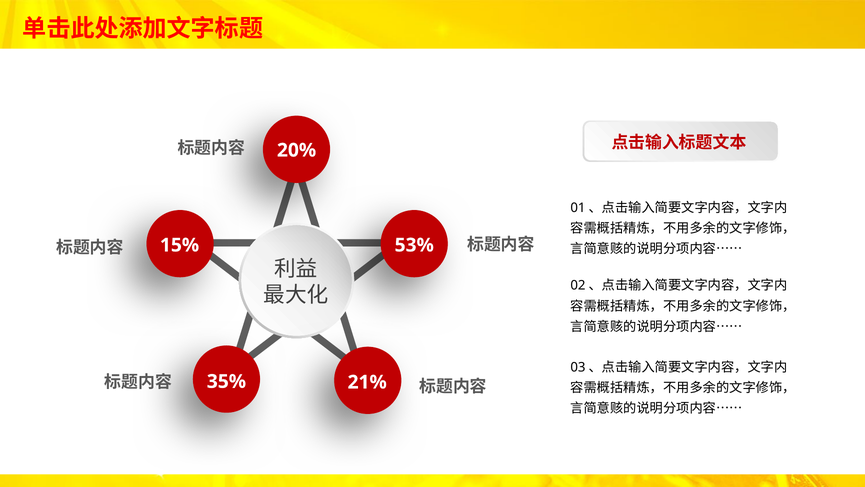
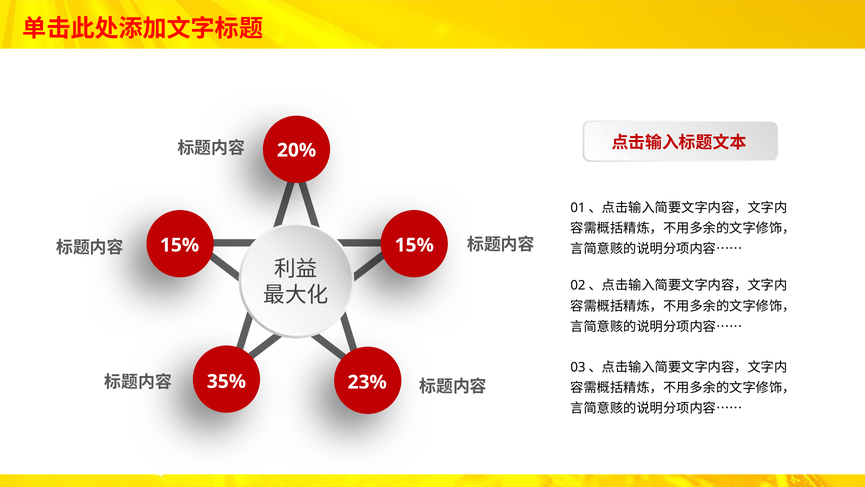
15% 53%: 53% -> 15%
21%: 21% -> 23%
